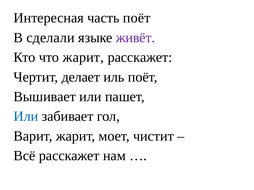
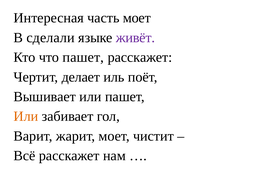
часть поёт: поёт -> моет
что жарит: жарит -> пашет
Или at (26, 117) colour: blue -> orange
